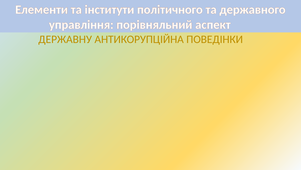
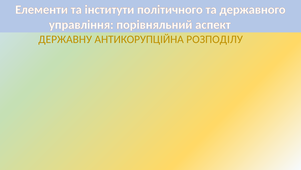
ПОВЕДІНКИ: ПОВЕДІНКИ -> РОЗПОДІЛУ
